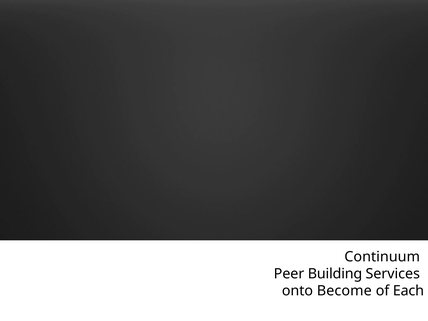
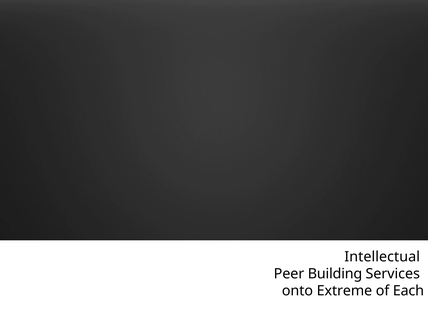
Continuum: Continuum -> Intellectual
Become: Become -> Extreme
